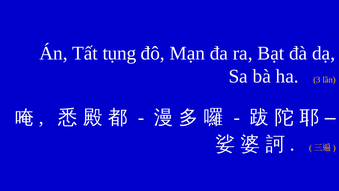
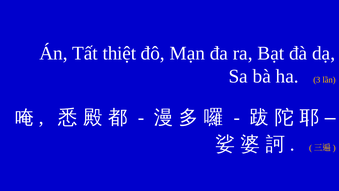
tụng: tụng -> thiệt
